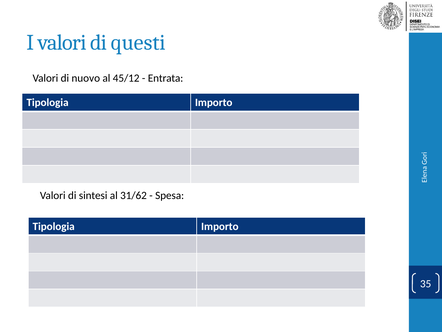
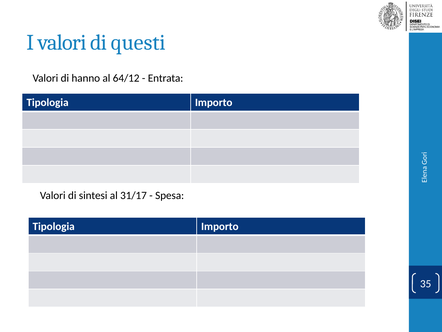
nuovo: nuovo -> hanno
45/12: 45/12 -> 64/12
31/62: 31/62 -> 31/17
